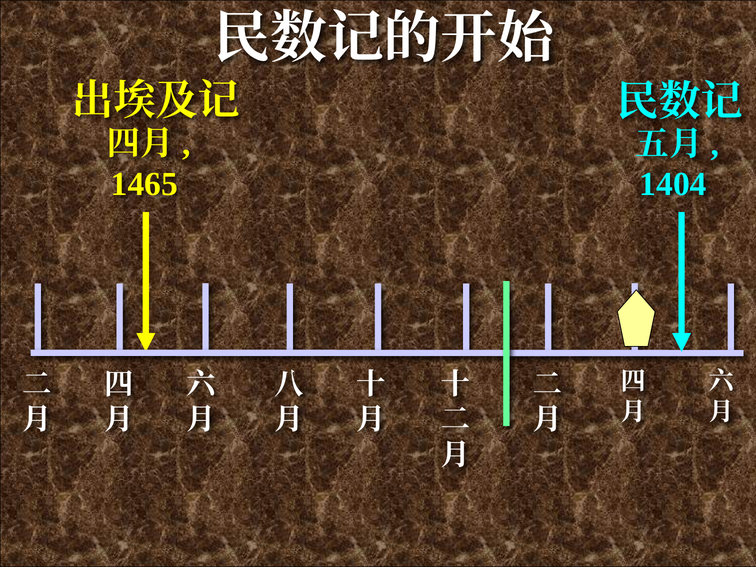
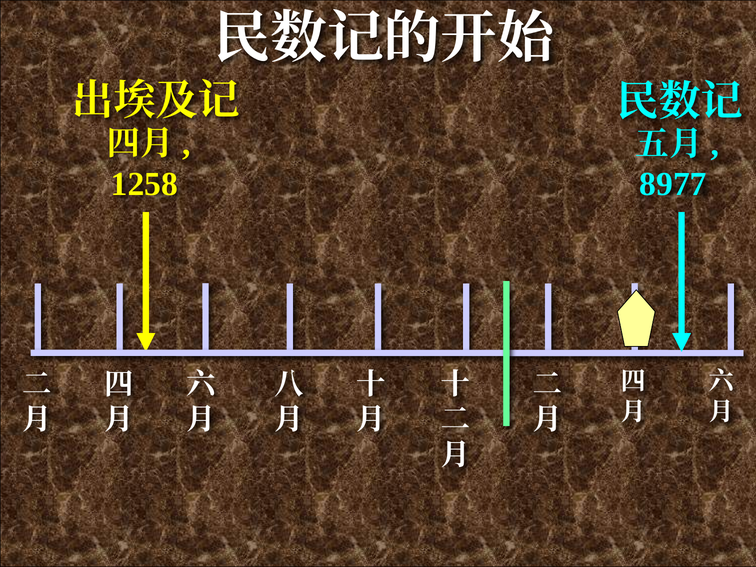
1465: 1465 -> 1258
1404: 1404 -> 8977
